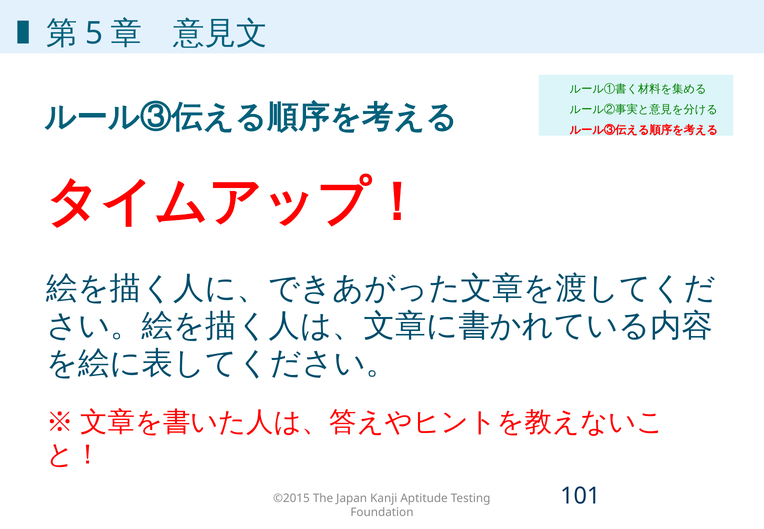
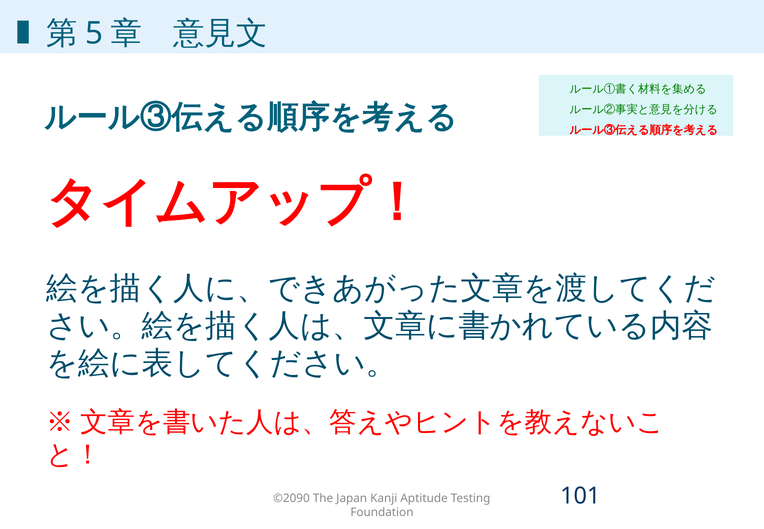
©2015: ©2015 -> ©2090
